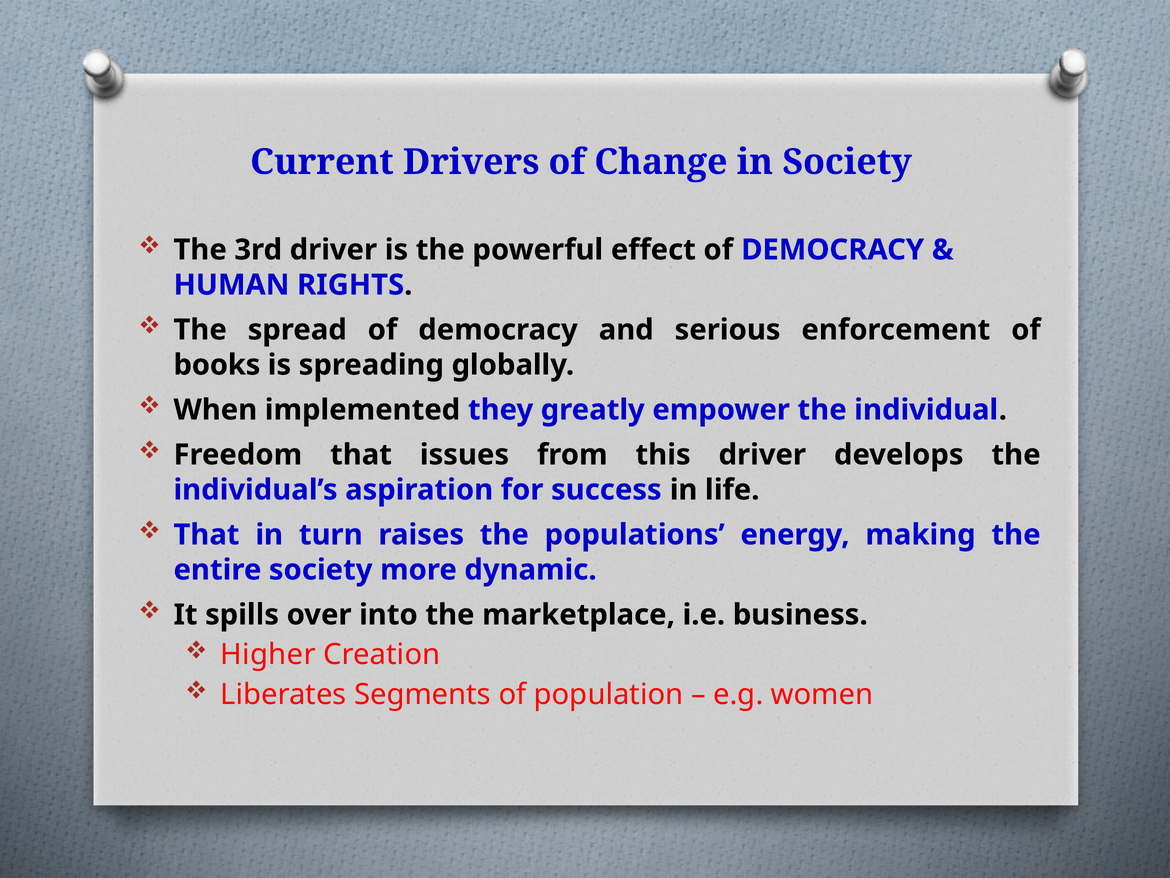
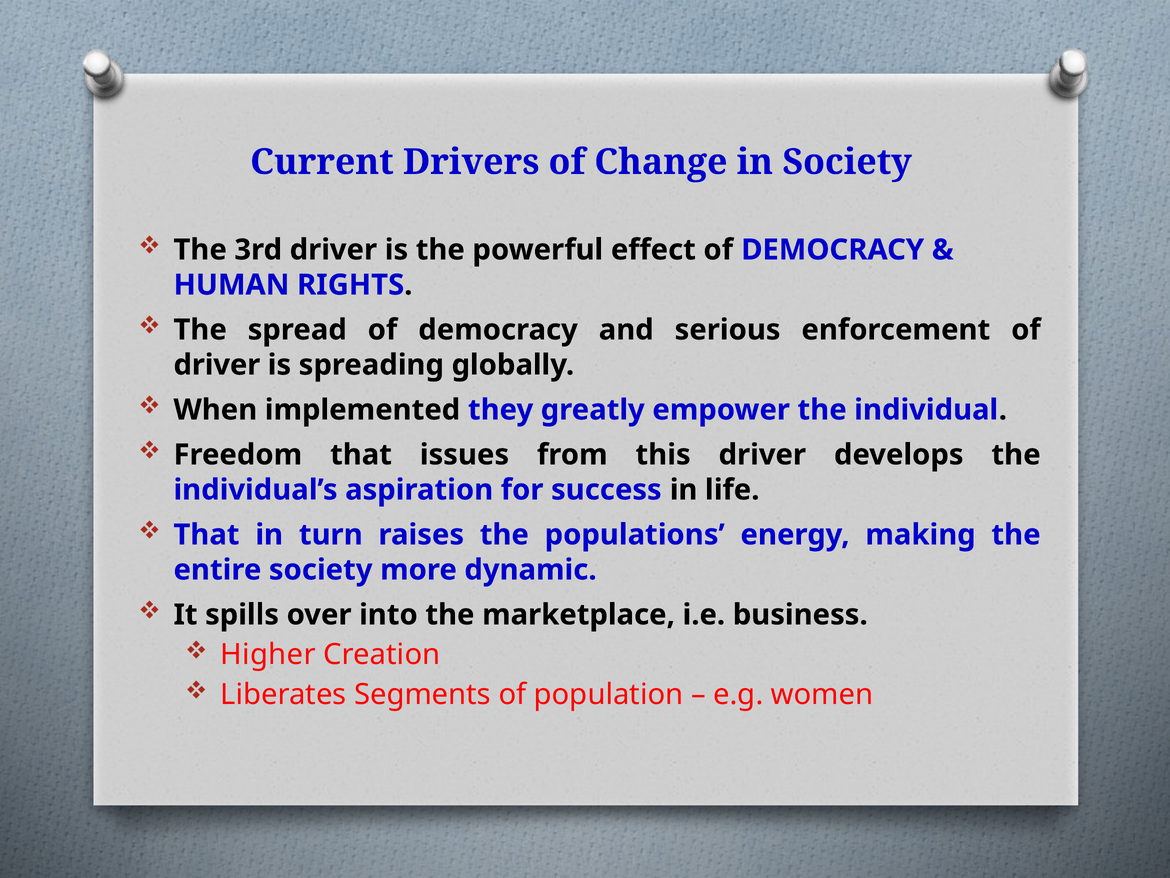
books at (217, 365): books -> driver
